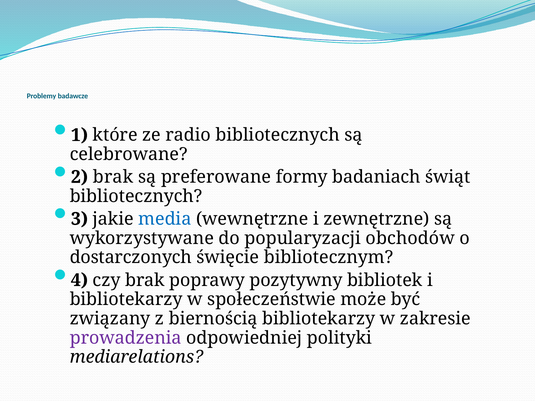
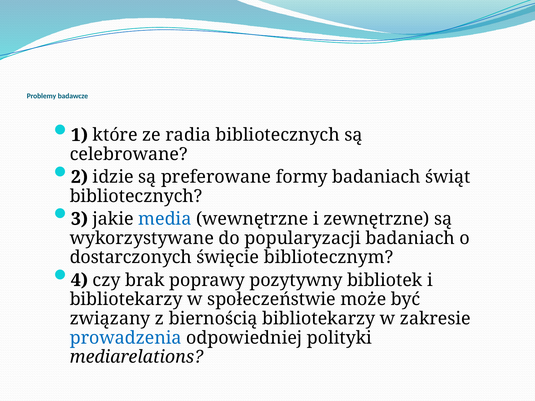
radio: radio -> radia
2 brak: brak -> idzie
popularyzacji obchodów: obchodów -> badaniach
prowadzenia colour: purple -> blue
